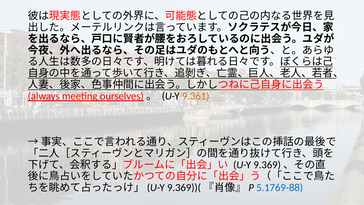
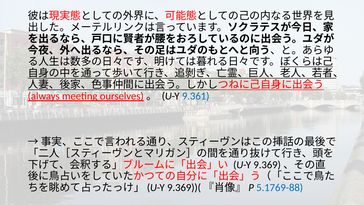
9.361 colour: orange -> blue
